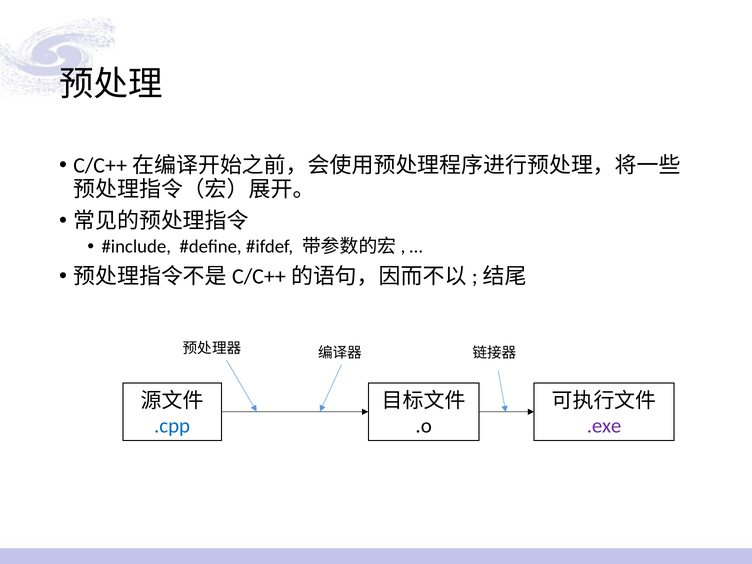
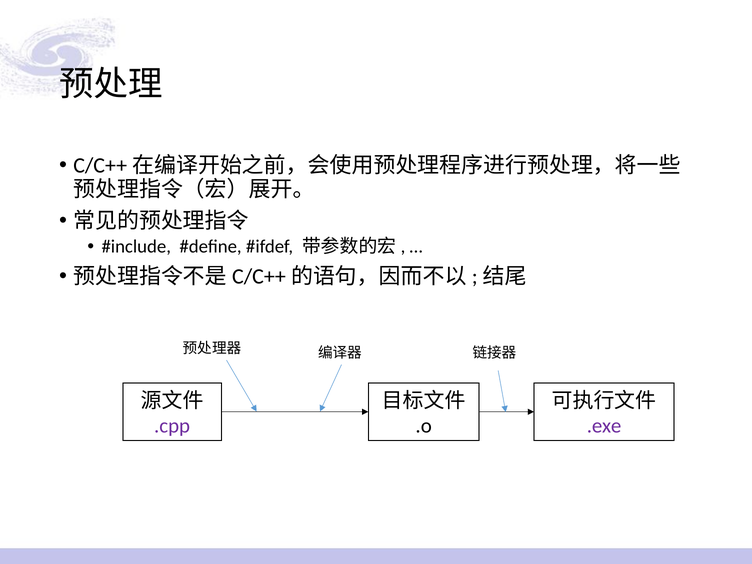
.cpp colour: blue -> purple
